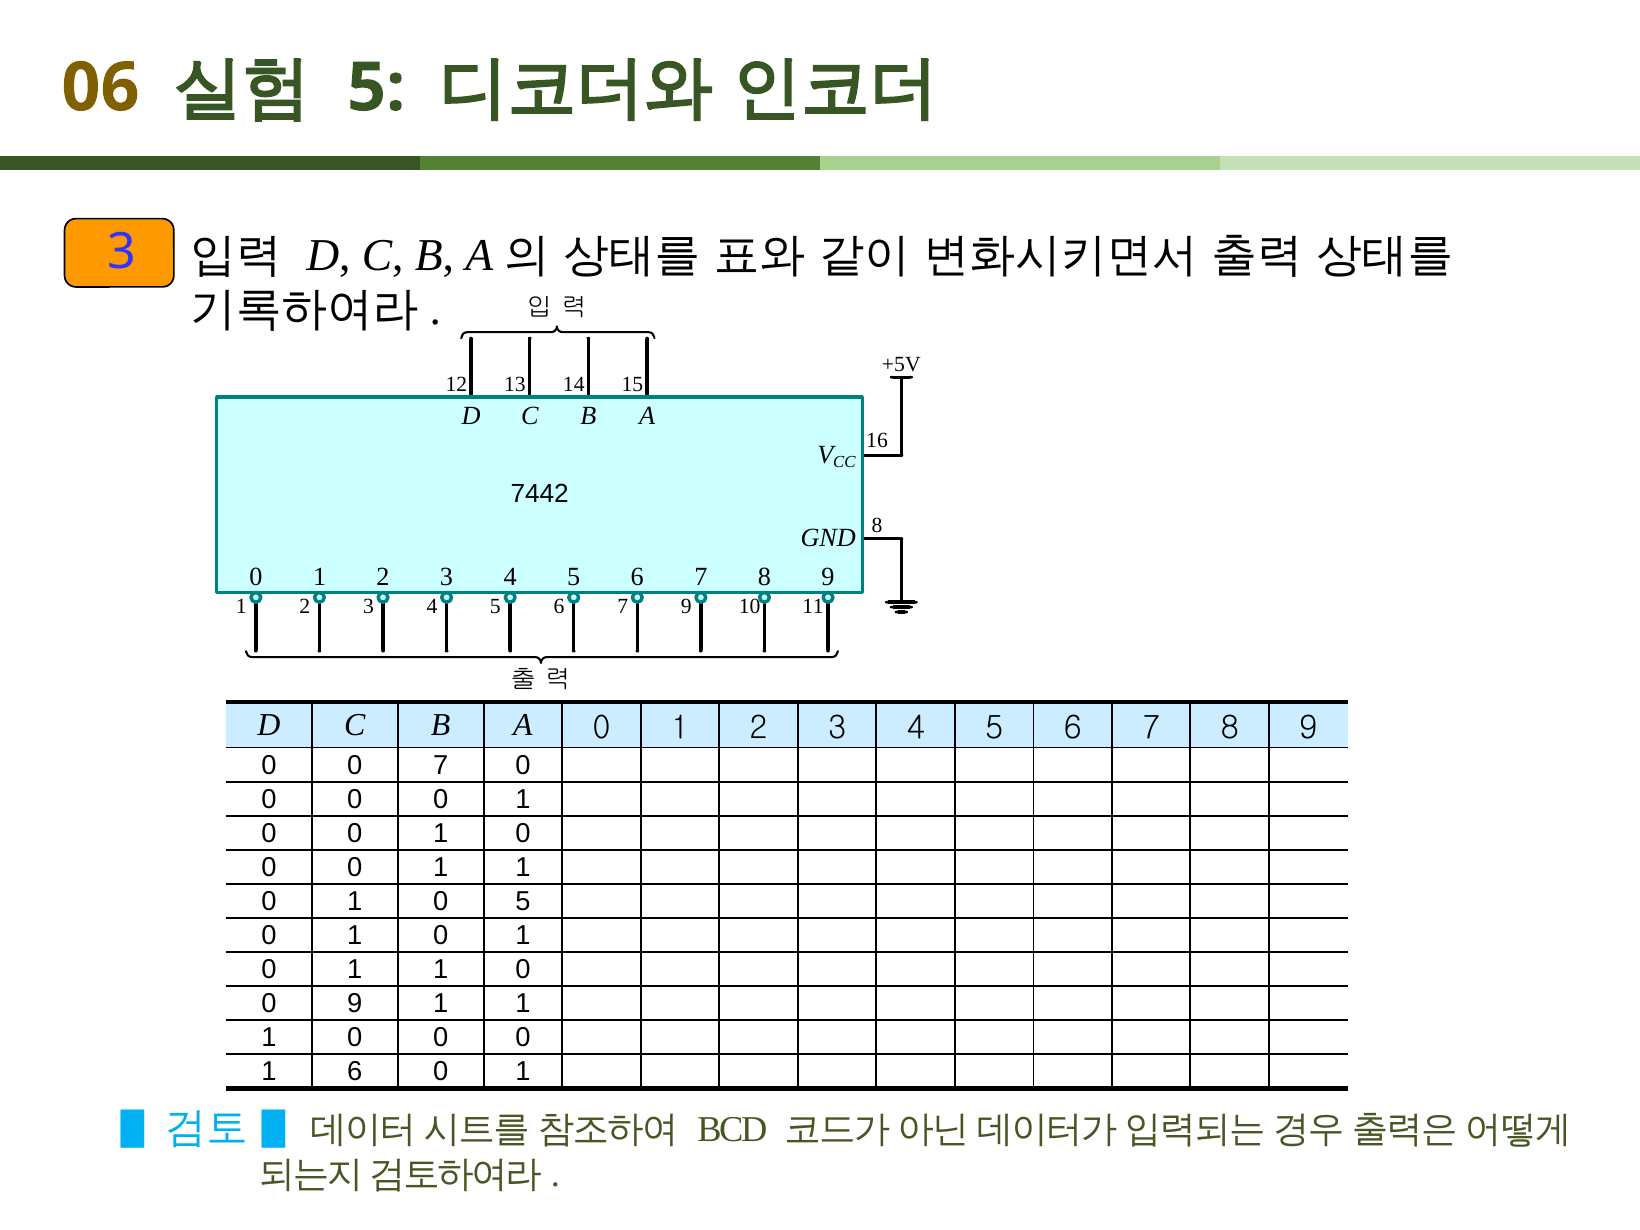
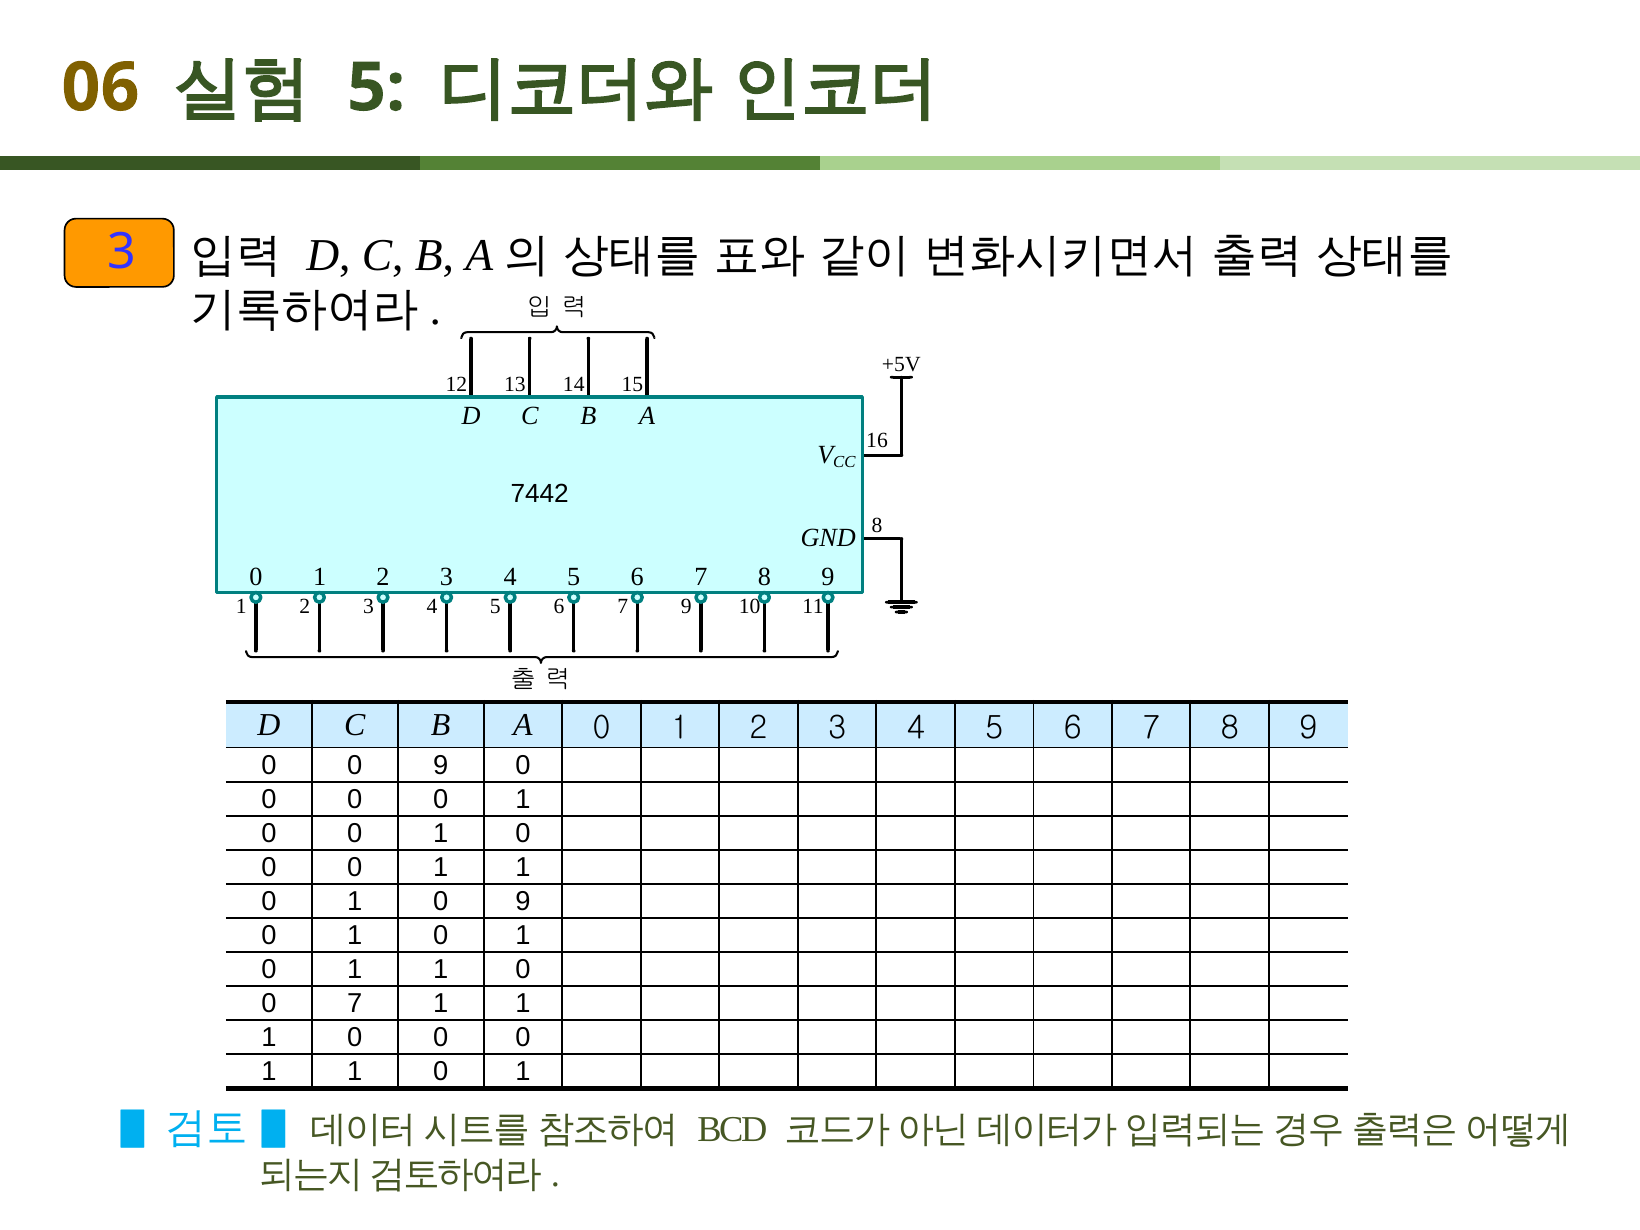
0 0 7: 7 -> 9
1 0 5: 5 -> 9
0 9: 9 -> 7
6 at (355, 1072): 6 -> 1
